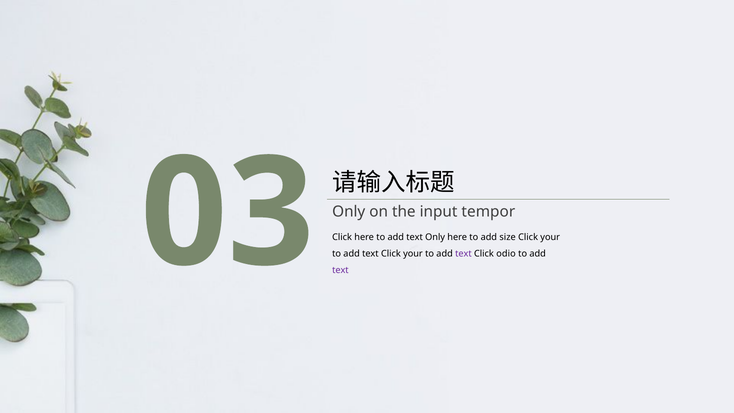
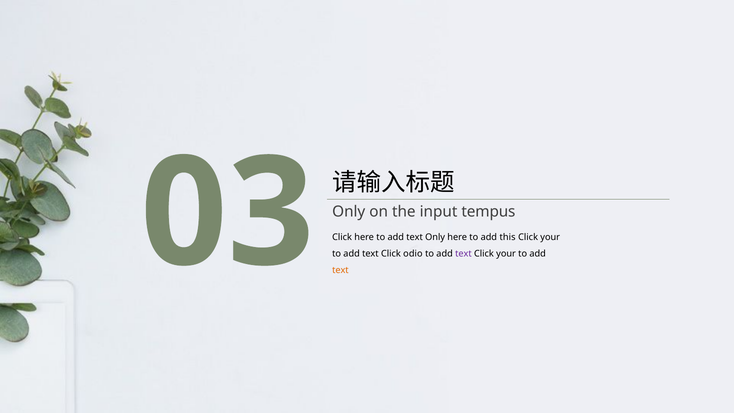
tempor: tempor -> tempus
size: size -> this
text Click your: your -> odio
odio at (506, 254): odio -> your
text at (340, 270) colour: purple -> orange
